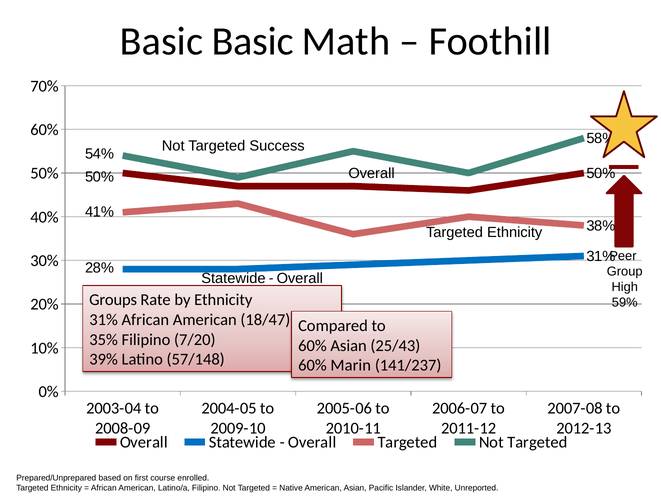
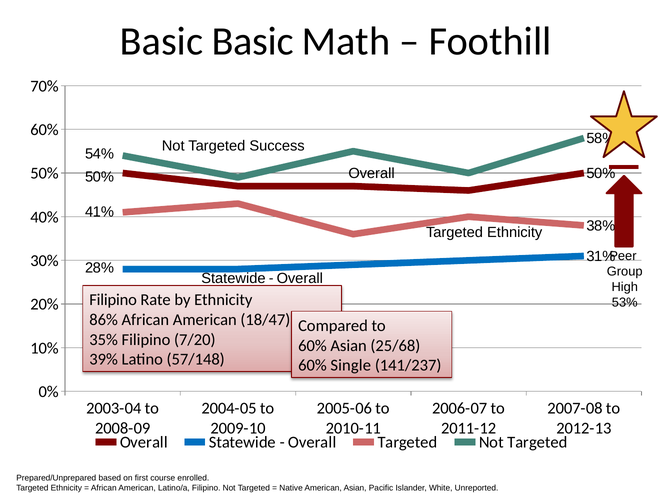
Groups at (113, 300): Groups -> Filipino
59%: 59% -> 53%
31% at (104, 320): 31% -> 86%
25/43: 25/43 -> 25/68
Marin: Marin -> Single
